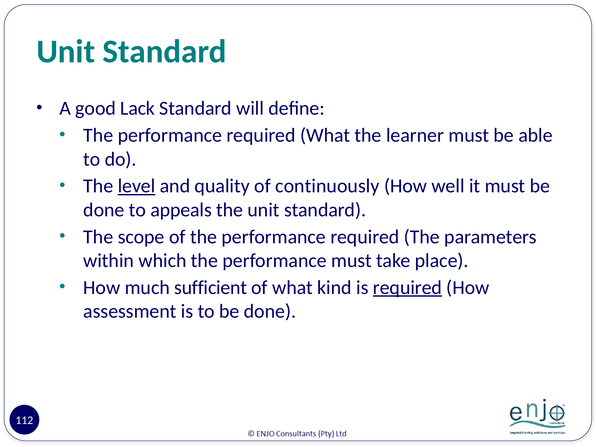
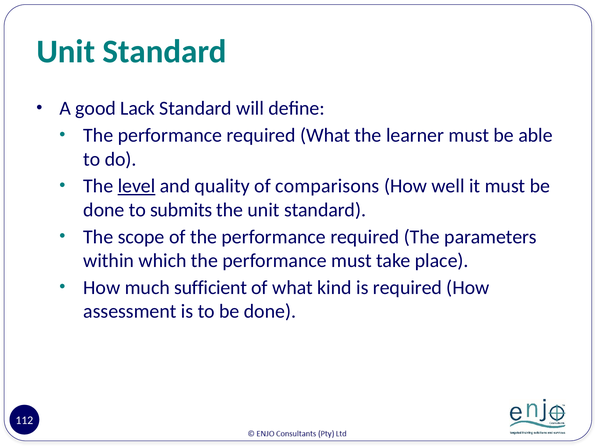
continuously: continuously -> comparisons
appeals: appeals -> submits
required at (407, 288) underline: present -> none
